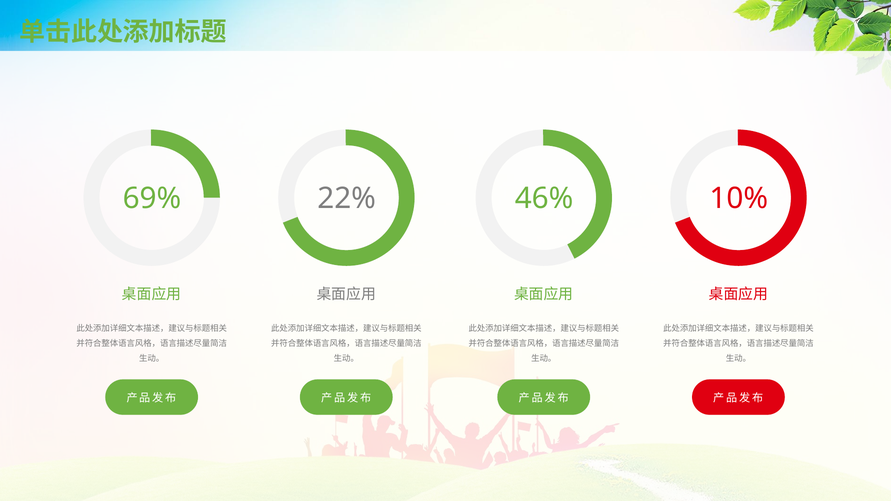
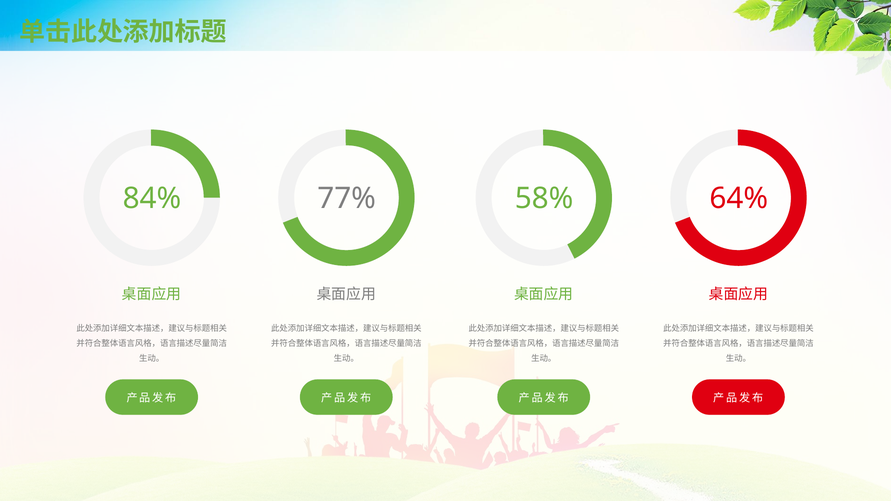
69%: 69% -> 84%
22%: 22% -> 77%
46%: 46% -> 58%
10%: 10% -> 64%
